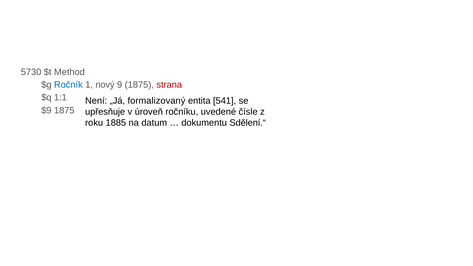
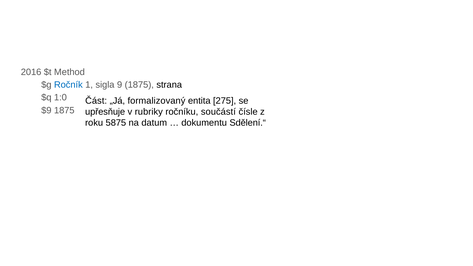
5730: 5730 -> 2016
nový: nový -> sigla
strana colour: red -> black
1:1: 1:1 -> 1:0
Není: Není -> Část
541: 541 -> 275
úroveň: úroveň -> rubriky
uvedené: uvedené -> součástí
1885: 1885 -> 5875
